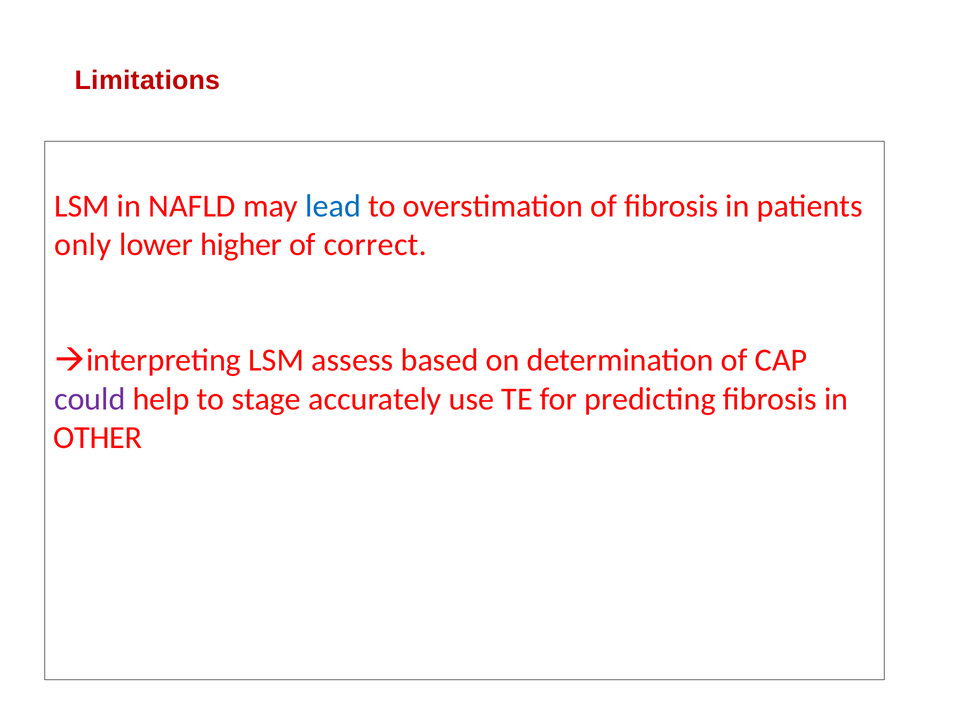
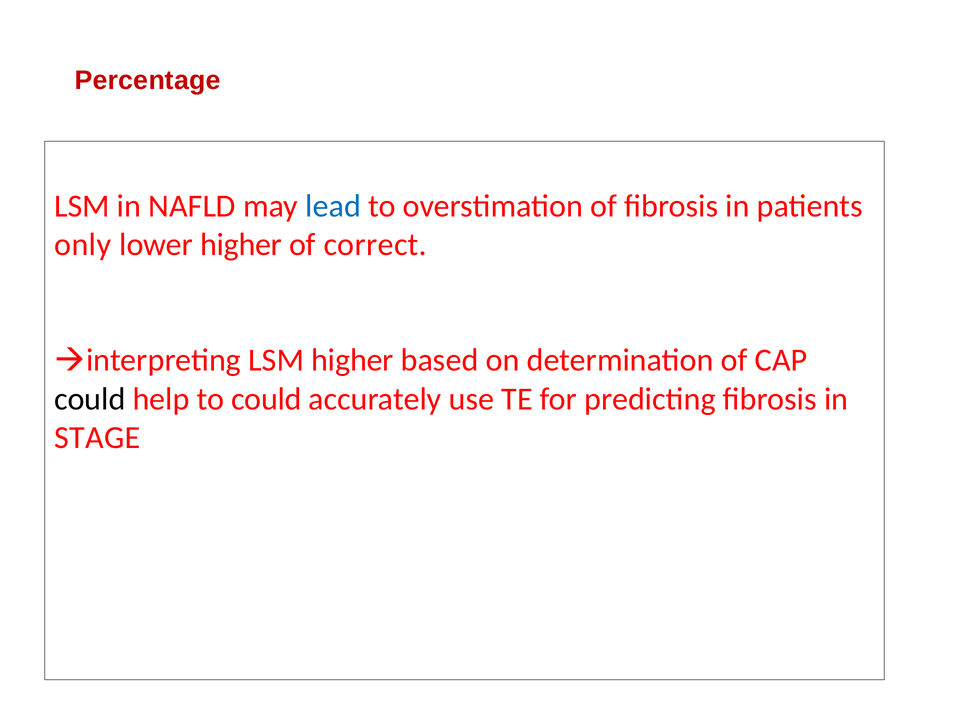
Limitations: Limitations -> Percentage
LSM assess: assess -> higher
could at (90, 399) colour: purple -> black
to stage: stage -> could
OTHER: OTHER -> STAGE
